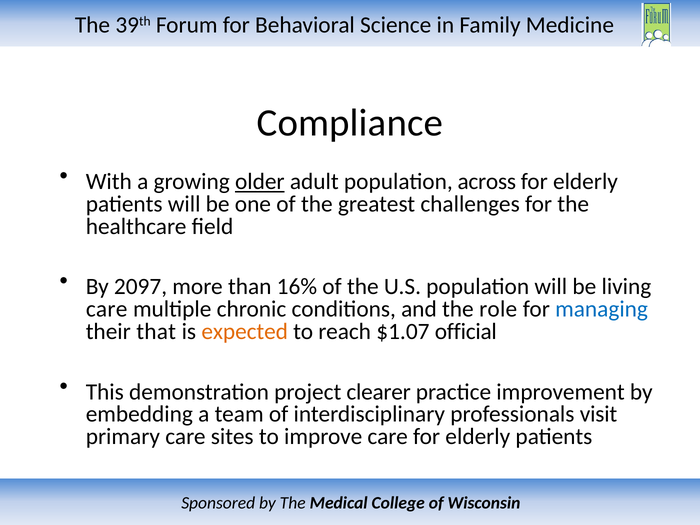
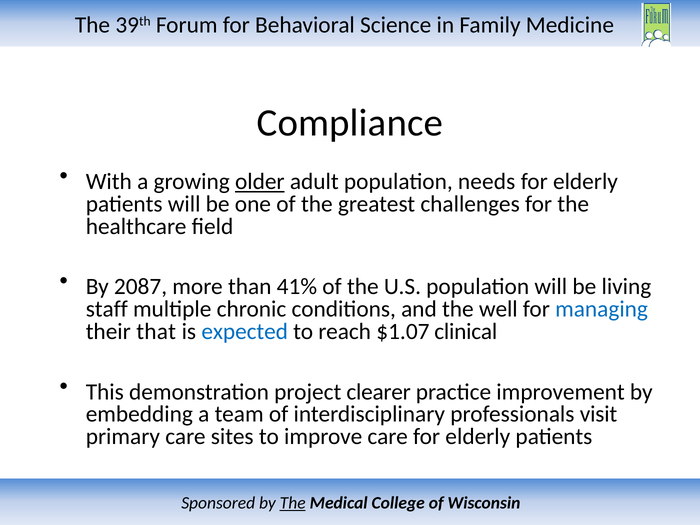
across: across -> needs
2097: 2097 -> 2087
16%: 16% -> 41%
care at (107, 309): care -> staff
role: role -> well
expected colour: orange -> blue
official: official -> clinical
The at (293, 503) underline: none -> present
